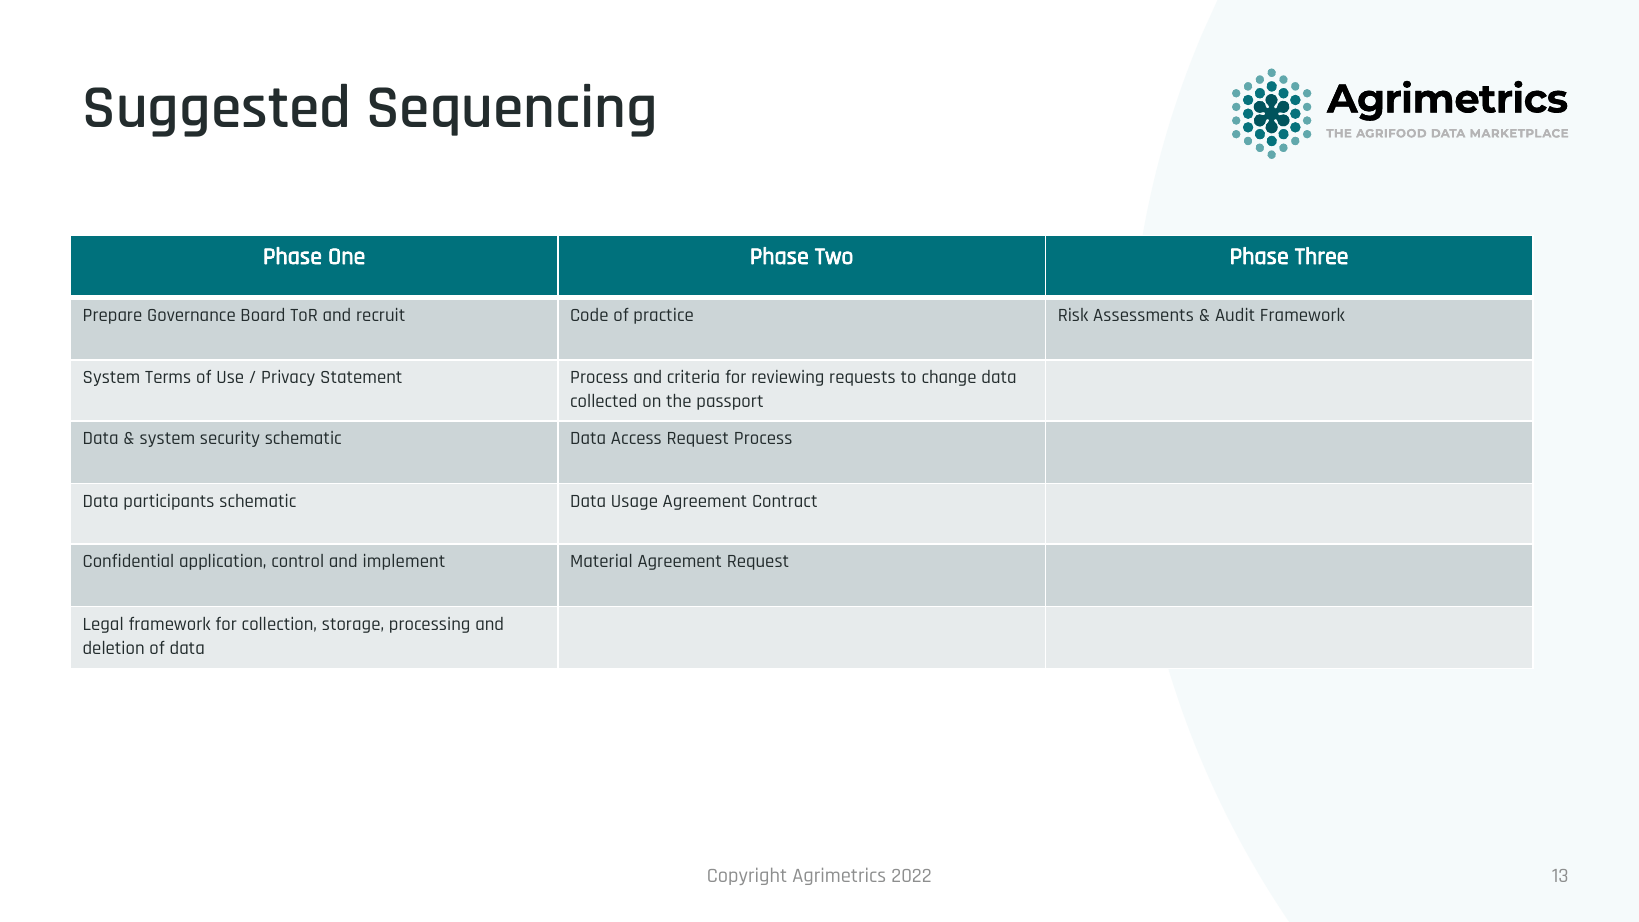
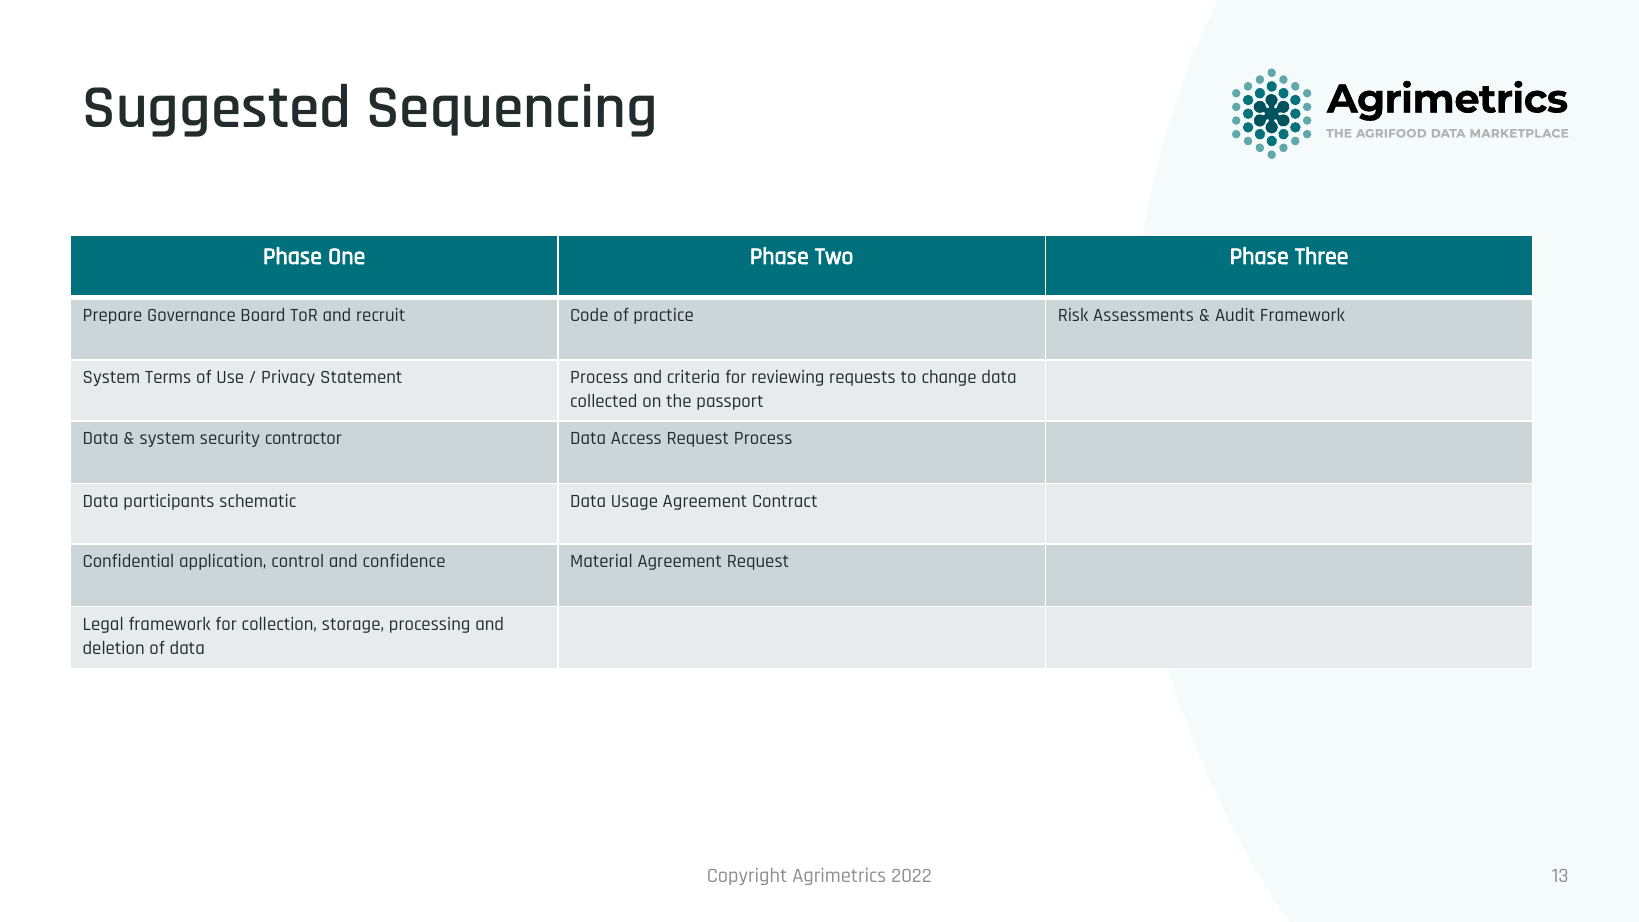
security schematic: schematic -> contractor
implement: implement -> confidence
